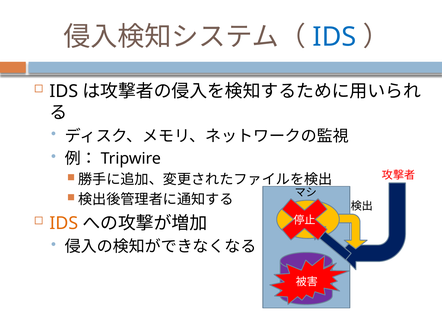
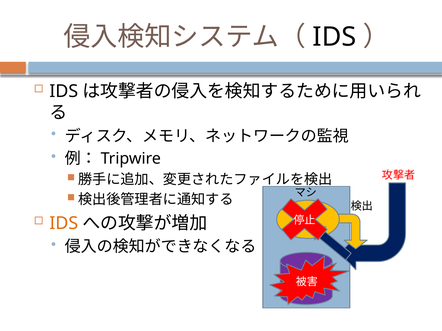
IDS at (334, 37) colour: blue -> black
